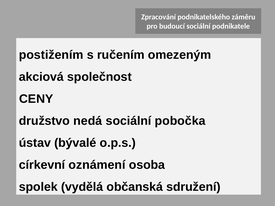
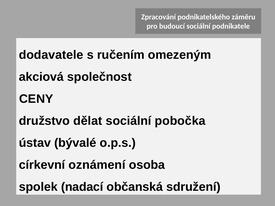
postižením: postižením -> dodavatele
nedá: nedá -> dělat
vydělá: vydělá -> nadací
